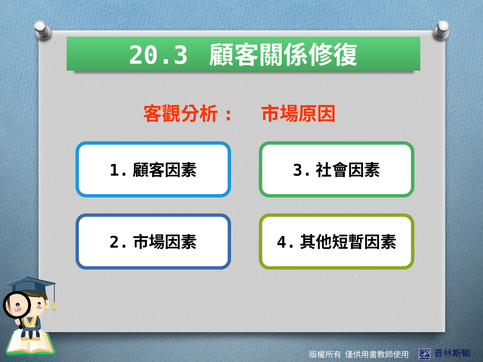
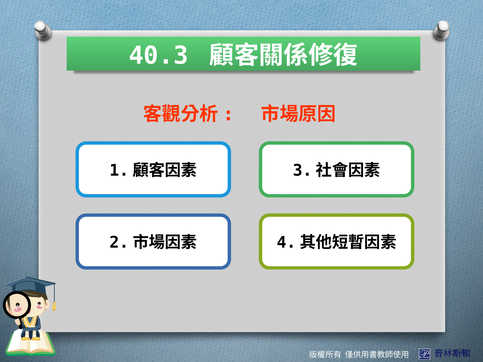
20.3: 20.3 -> 40.3
